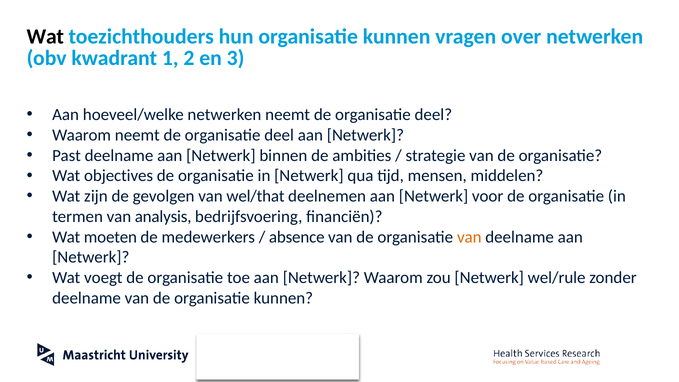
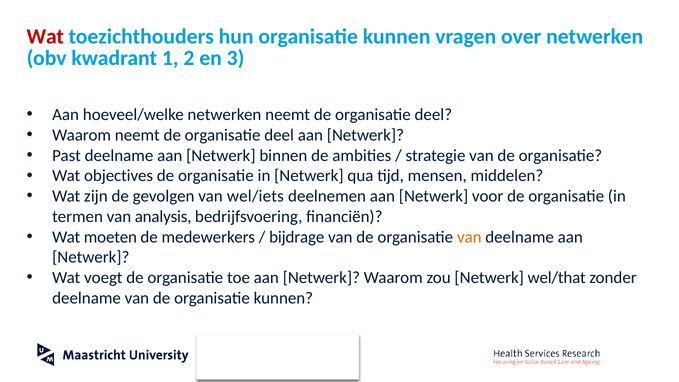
Wat at (45, 37) colour: black -> red
wel/that: wel/that -> wel/iets
absence: absence -> bijdrage
wel/rule: wel/rule -> wel/that
